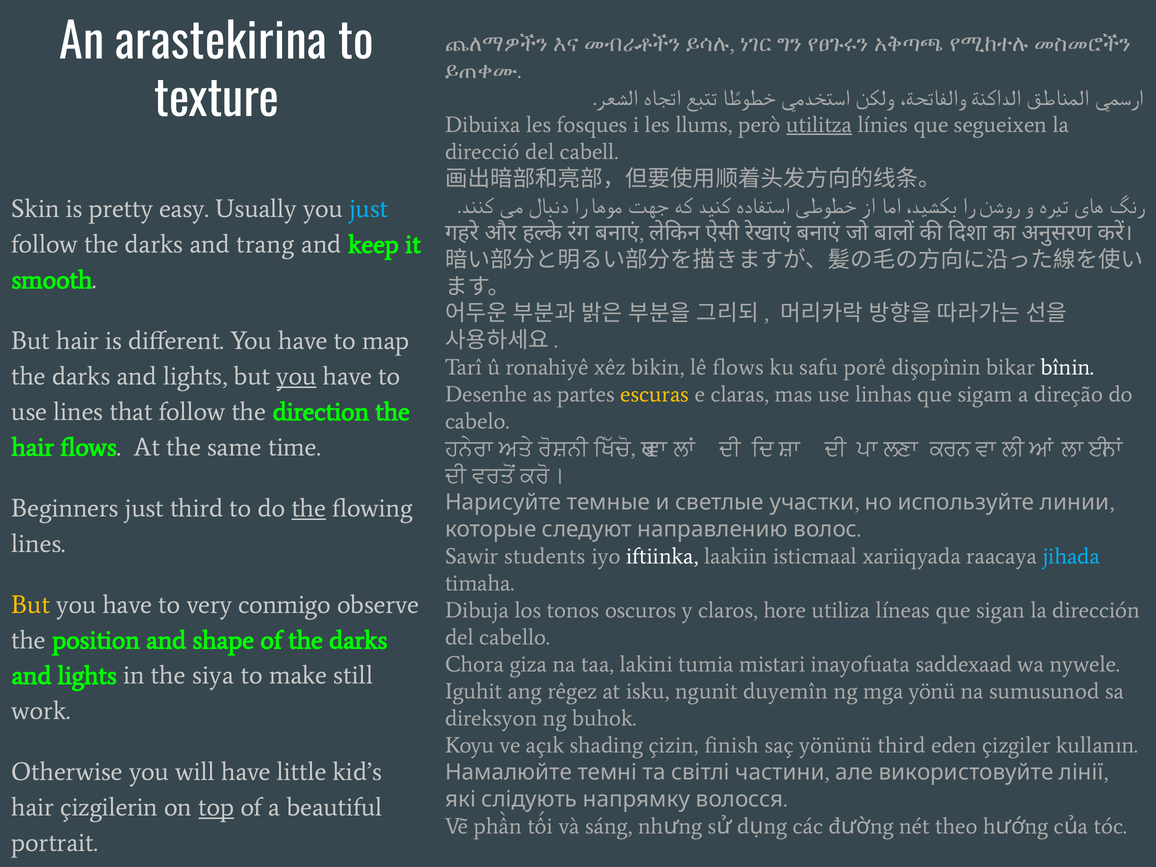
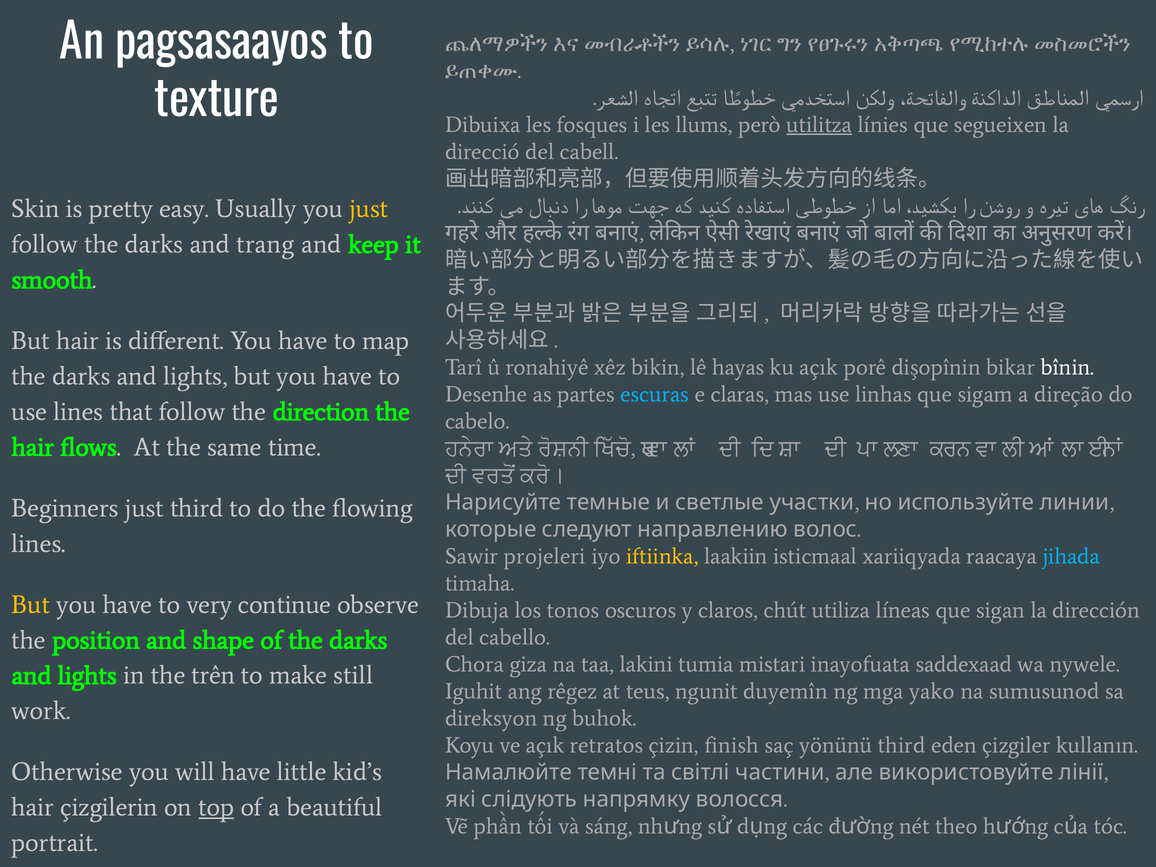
arastekirina: arastekirina -> pagsasaayos
just at (369, 209) colour: light blue -> yellow
lê flows: flows -> hayas
ku safu: safu -> açık
you at (296, 376) underline: present -> none
escuras colour: yellow -> light blue
the at (309, 508) underline: present -> none
students: students -> projeleri
iftiinka colour: white -> yellow
conmigo: conmigo -> continue
hore: hore -> chút
siya: siya -> trên
isku: isku -> teus
yönü: yönü -> yako
shading: shading -> retratos
